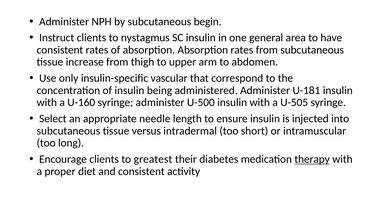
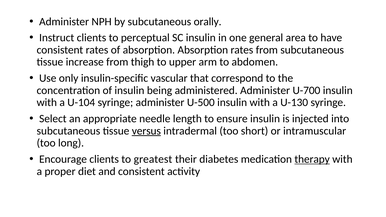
begin: begin -> orally
nystagmus: nystagmus -> perceptual
U-181: U-181 -> U-700
U-160: U-160 -> U-104
U-505: U-505 -> U-130
versus underline: none -> present
